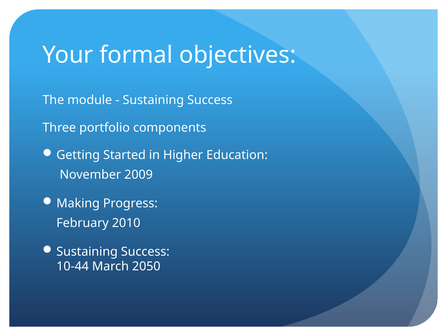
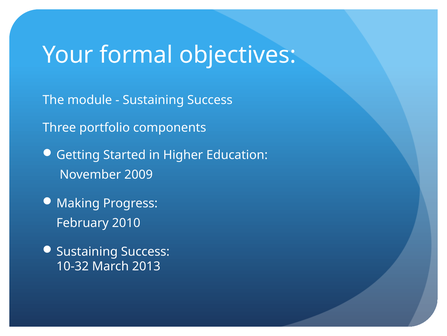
10-44: 10-44 -> 10-32
2050: 2050 -> 2013
